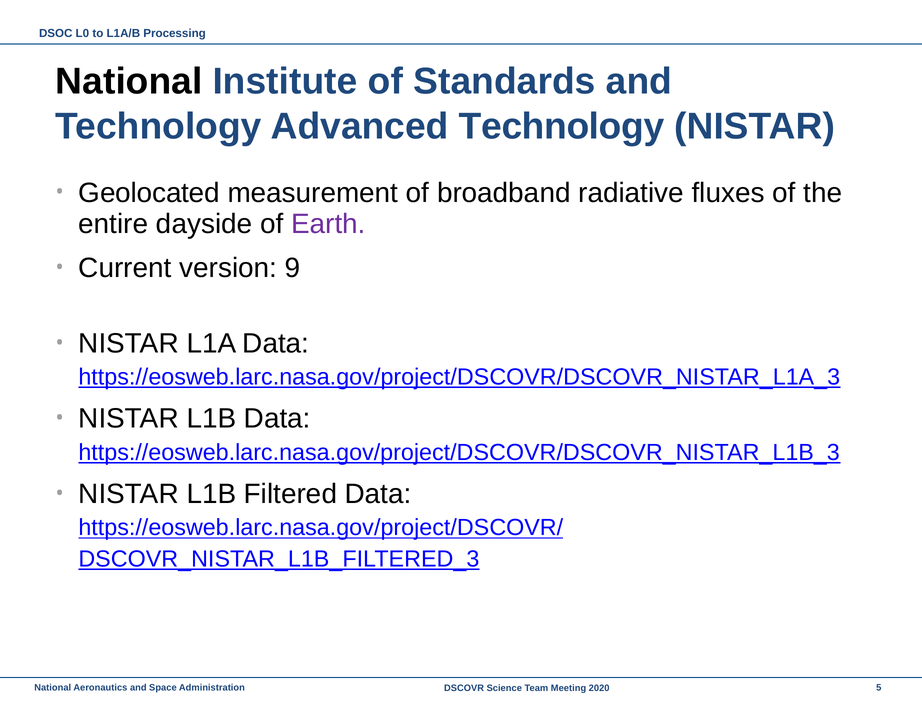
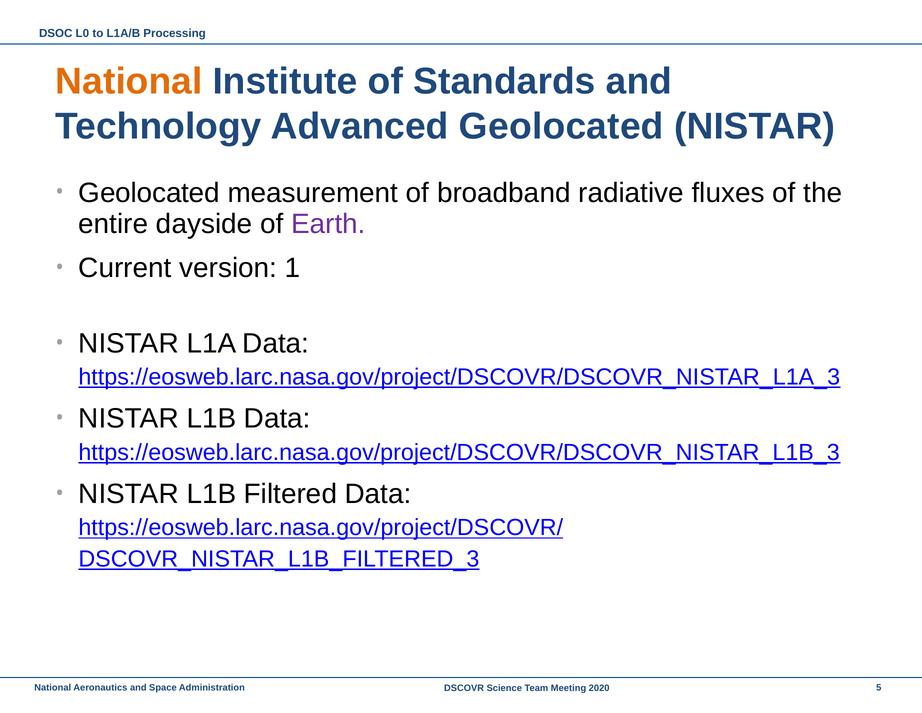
National at (129, 82) colour: black -> orange
Advanced Technology: Technology -> Geolocated
9: 9 -> 1
